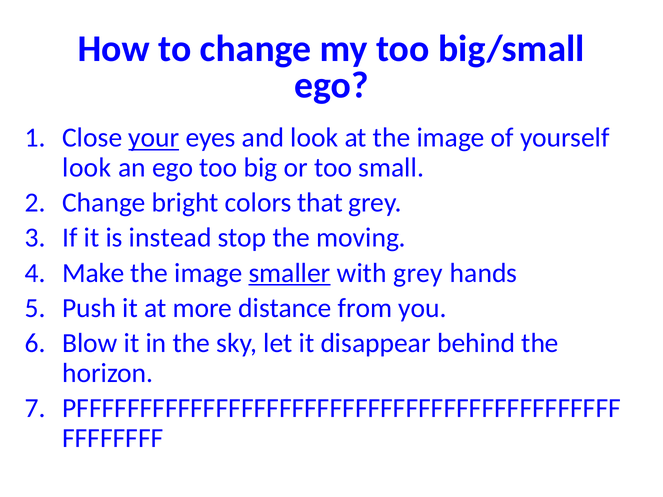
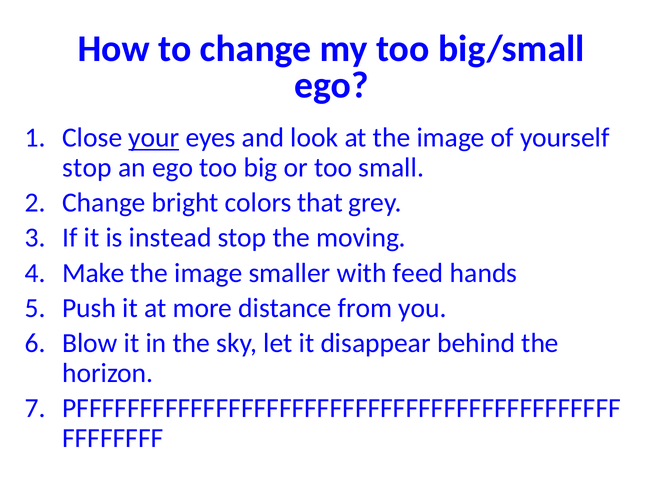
look at (87, 168): look -> stop
smaller underline: present -> none
with grey: grey -> feed
